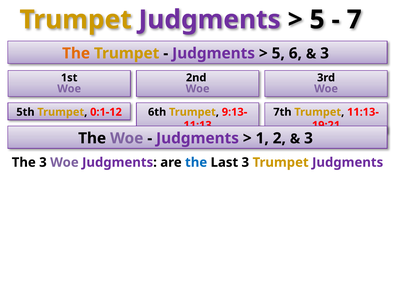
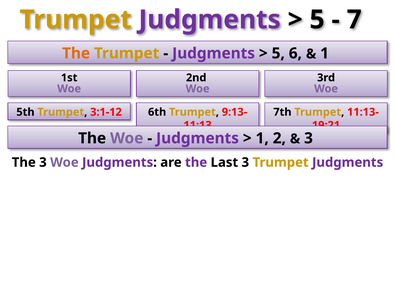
3 at (325, 53): 3 -> 1
0:1-12: 0:1-12 -> 3:1-12
the at (196, 162) colour: blue -> purple
